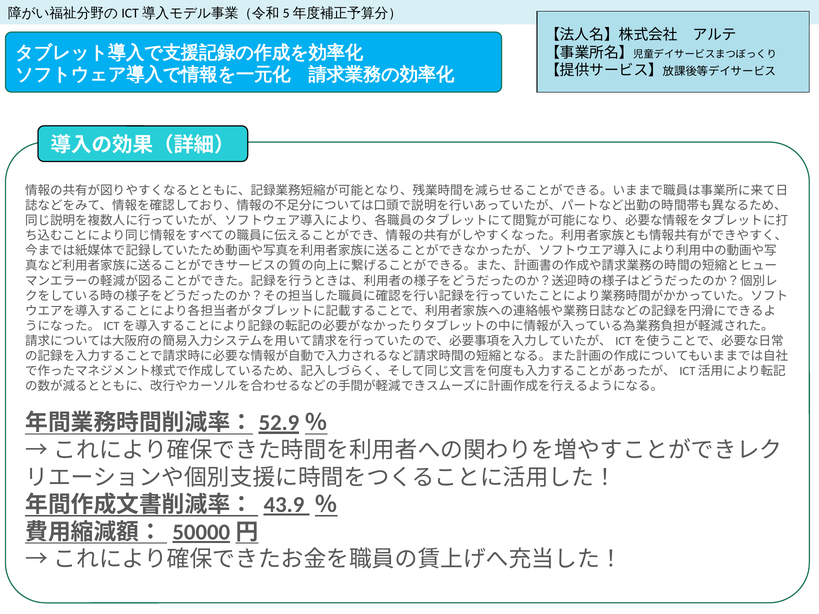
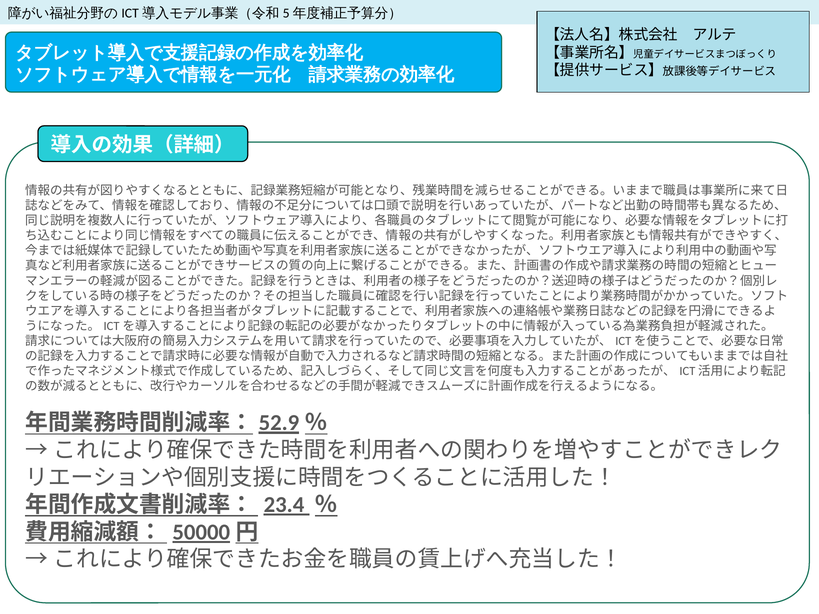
43.9: 43.9 -> 23.4
